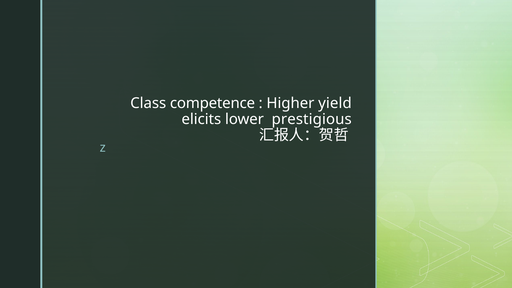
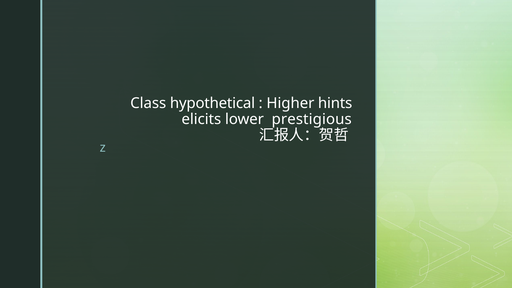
competence: competence -> hypothetical
yield: yield -> hints
